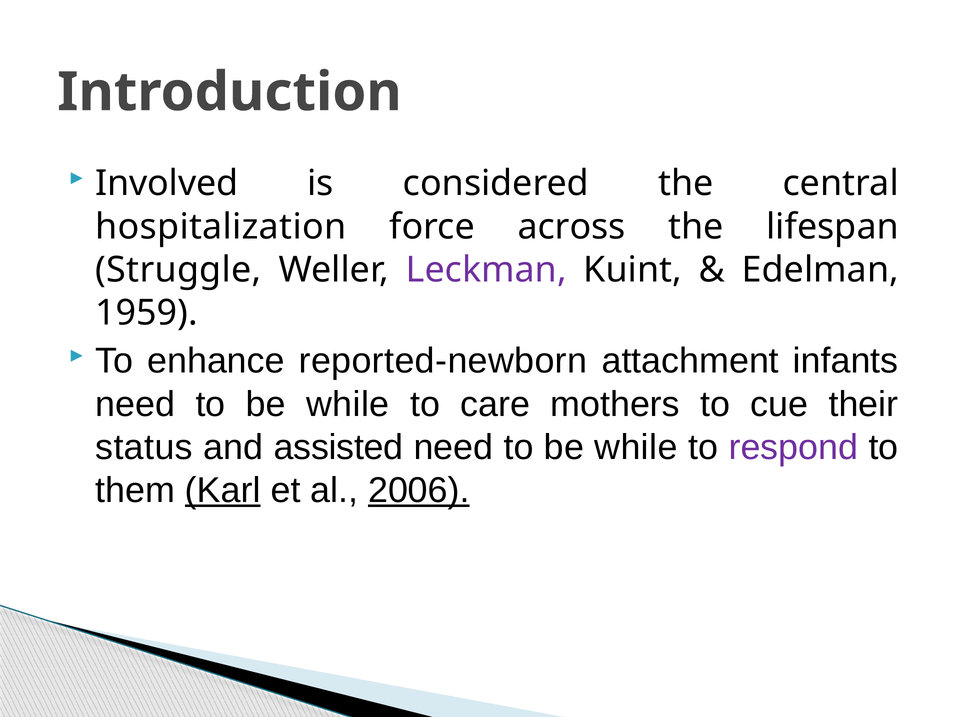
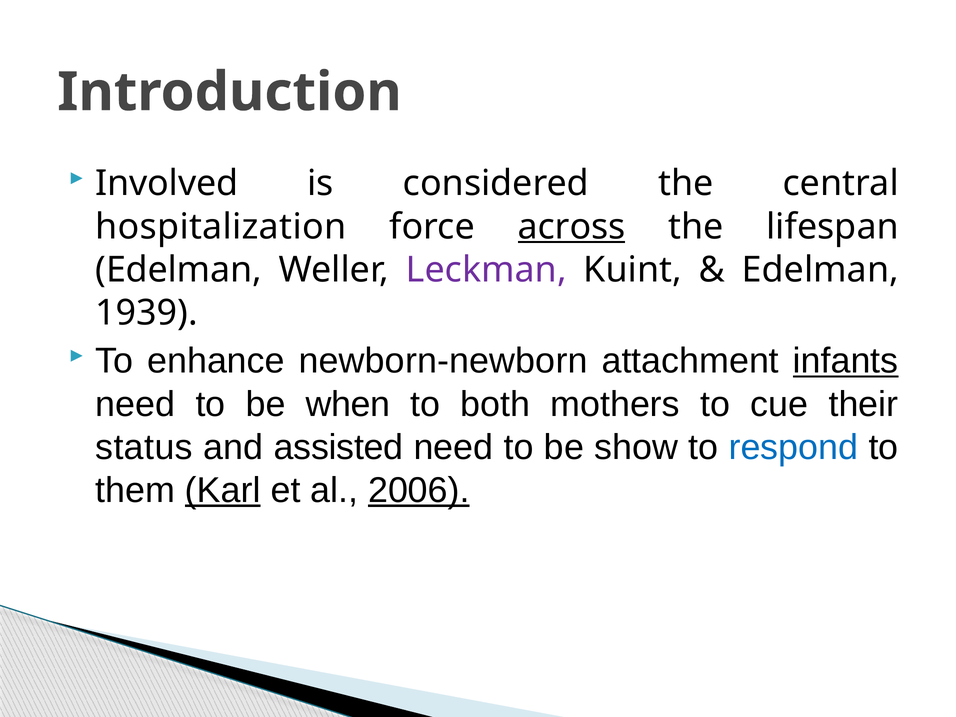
across underline: none -> present
Struggle at (178, 270): Struggle -> Edelman
1959: 1959 -> 1939
reported-newborn: reported-newborn -> newborn-newborn
infants underline: none -> present
while at (348, 404): while -> when
care: care -> both
while at (636, 447): while -> show
respond colour: purple -> blue
